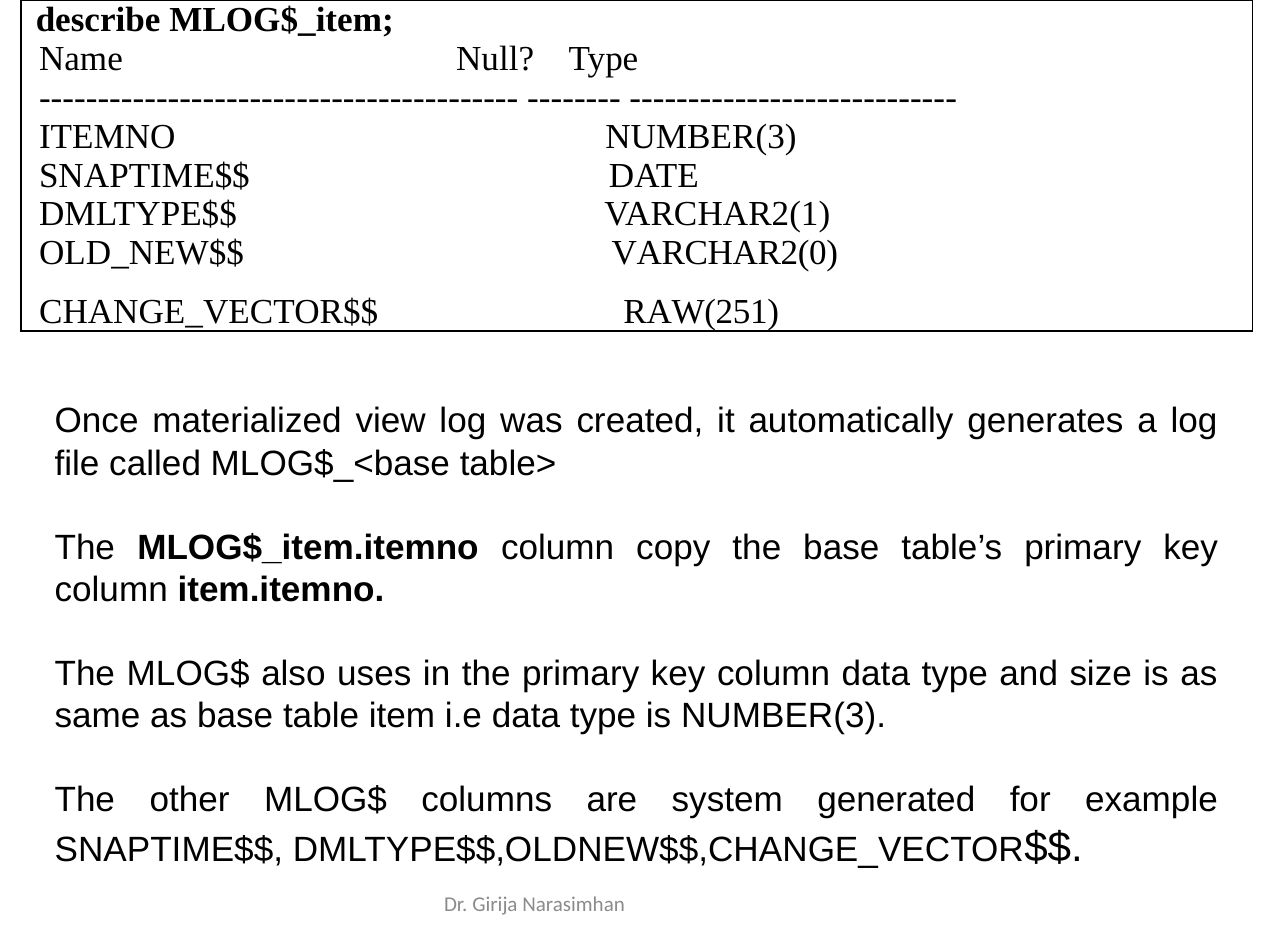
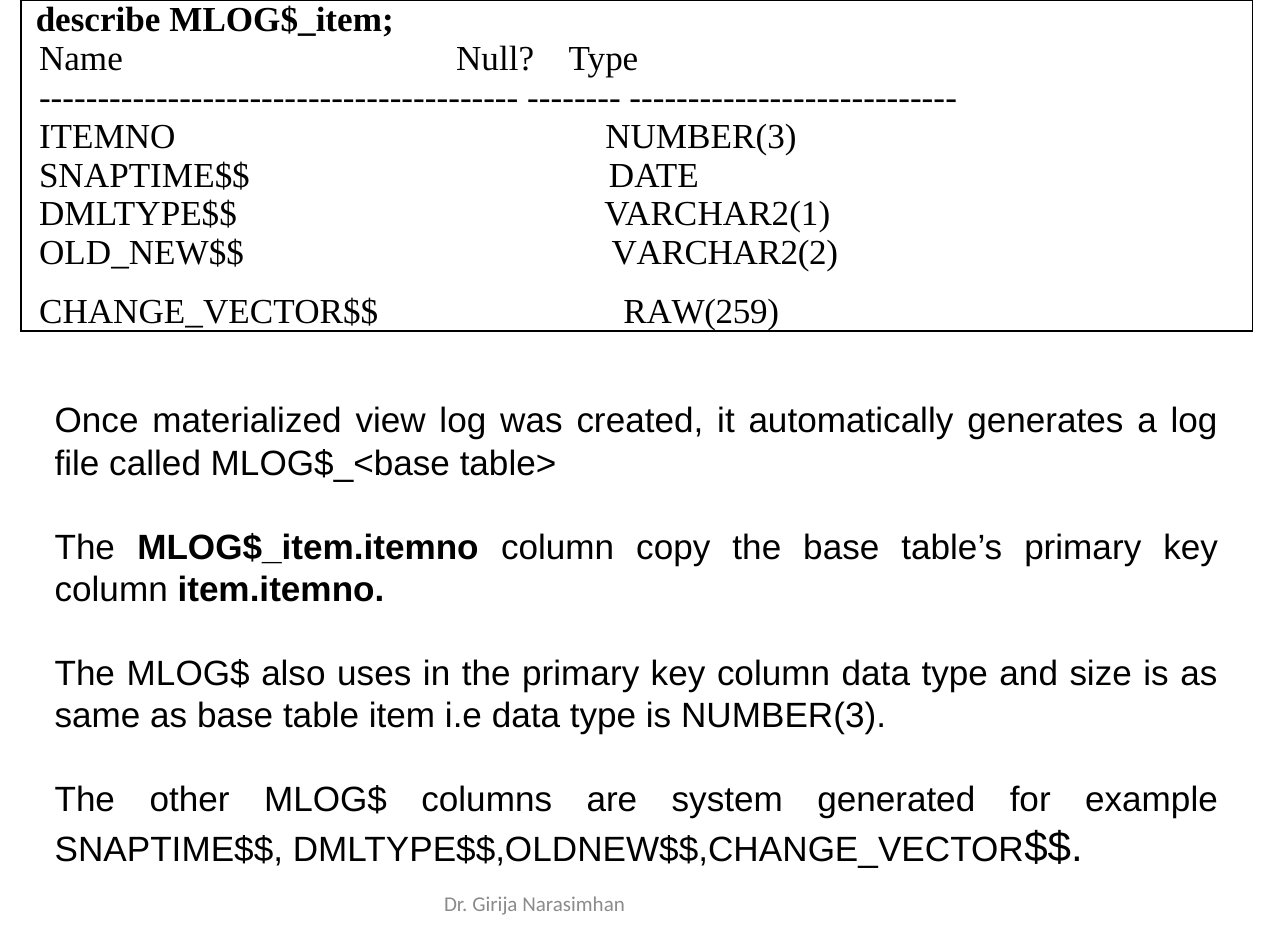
VARCHAR2(0: VARCHAR2(0 -> VARCHAR2(2
RAW(251: RAW(251 -> RAW(259
